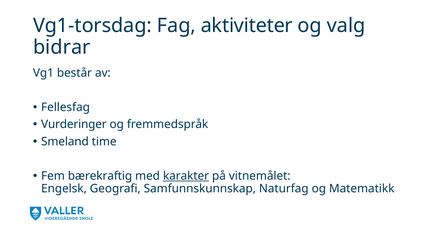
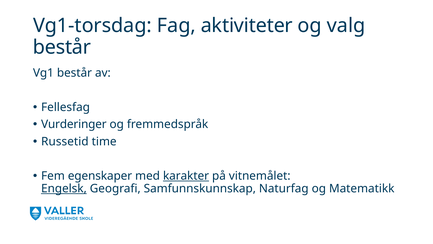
bidrar at (62, 47): bidrar -> består
Smeland: Smeland -> Russetid
bærekraftig: bærekraftig -> egenskaper
Engelsk underline: none -> present
